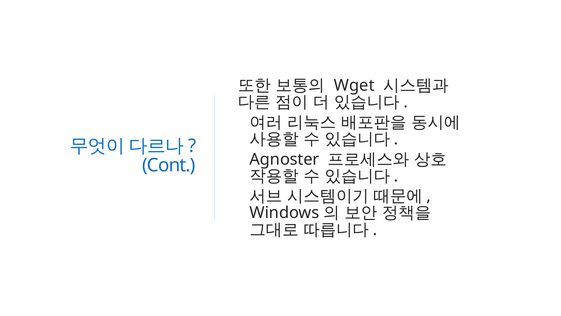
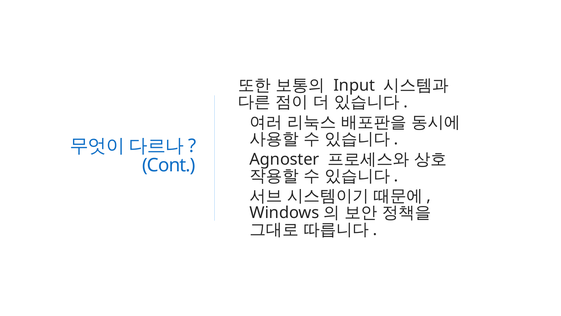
Wget: Wget -> Input
